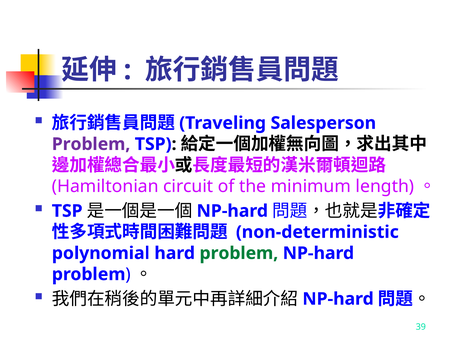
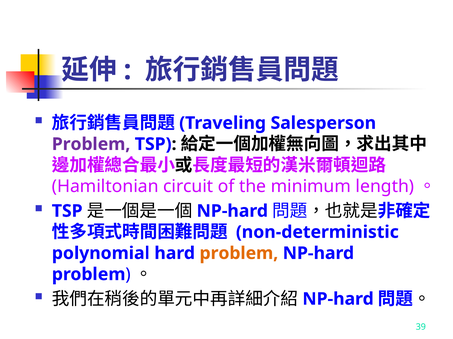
problem at (239, 254) colour: green -> orange
